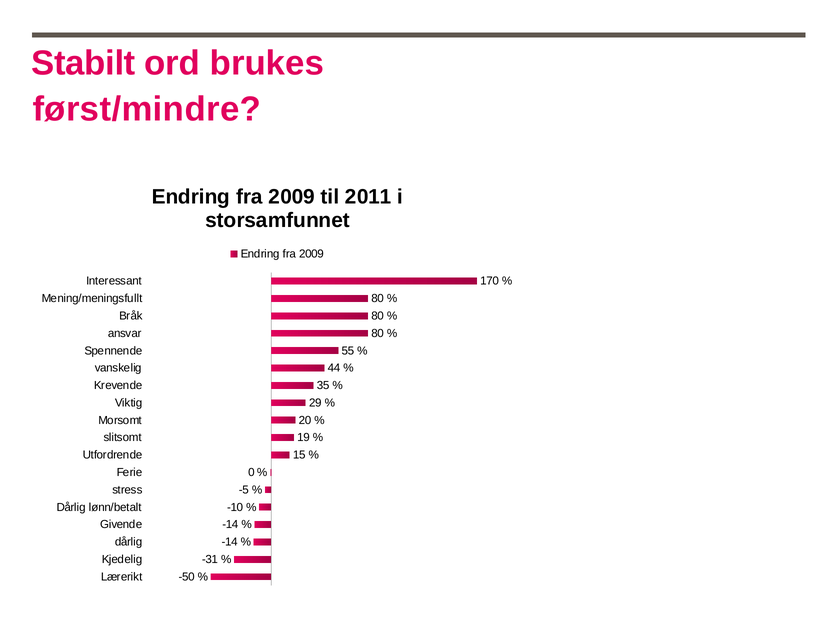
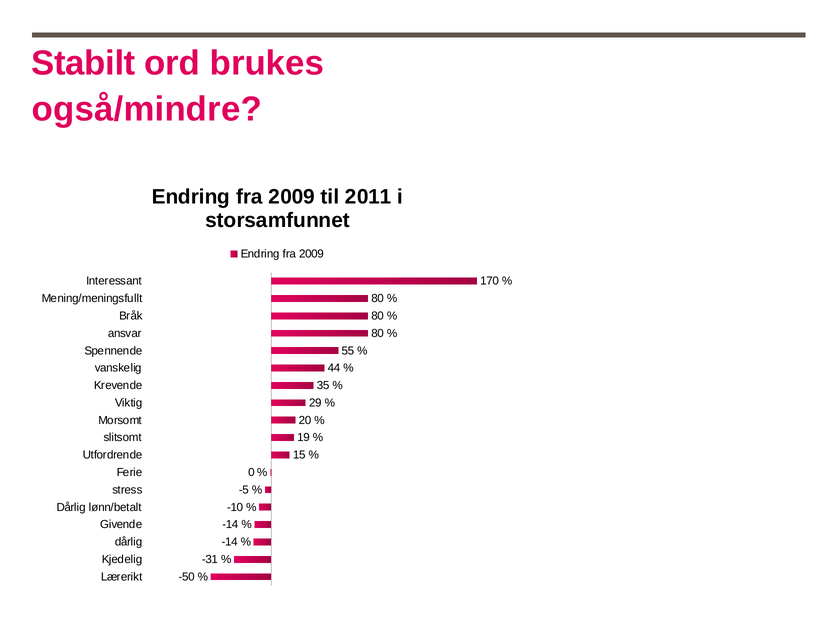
først/mindre: først/mindre -> også/mindre
